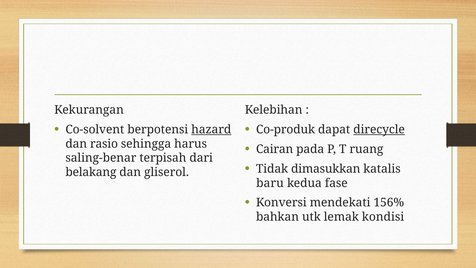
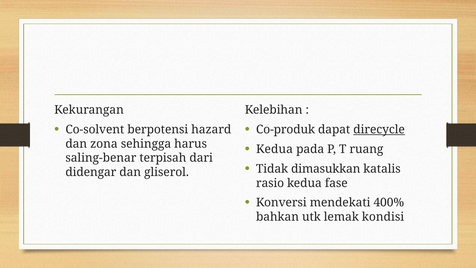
hazard underline: present -> none
rasio: rasio -> zona
Cairan at (275, 149): Cairan -> Kedua
belakang: belakang -> didengar
baru: baru -> rasio
156%: 156% -> 400%
